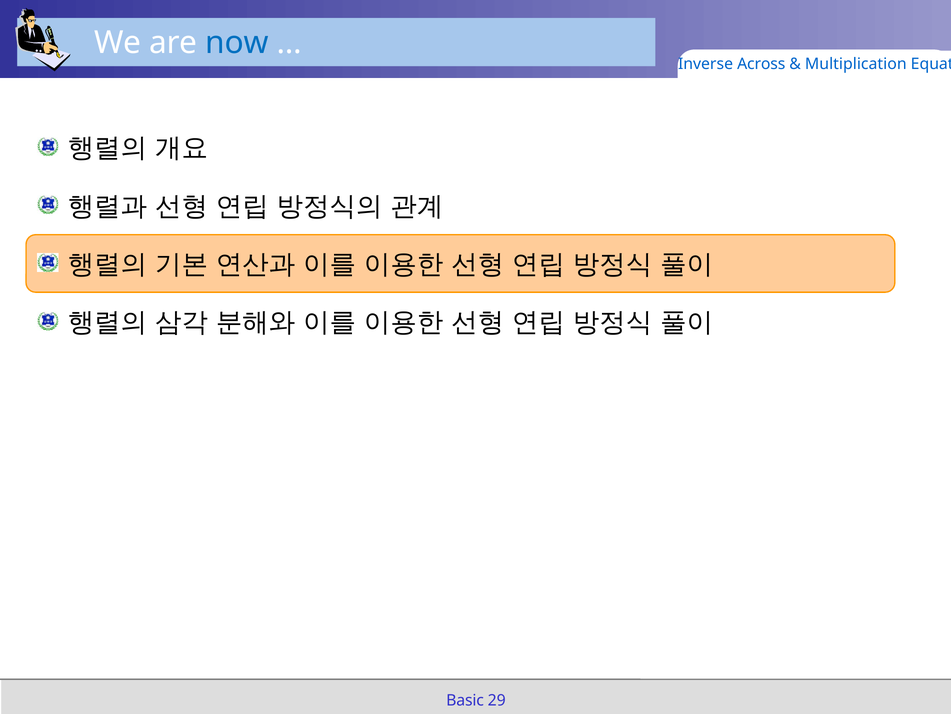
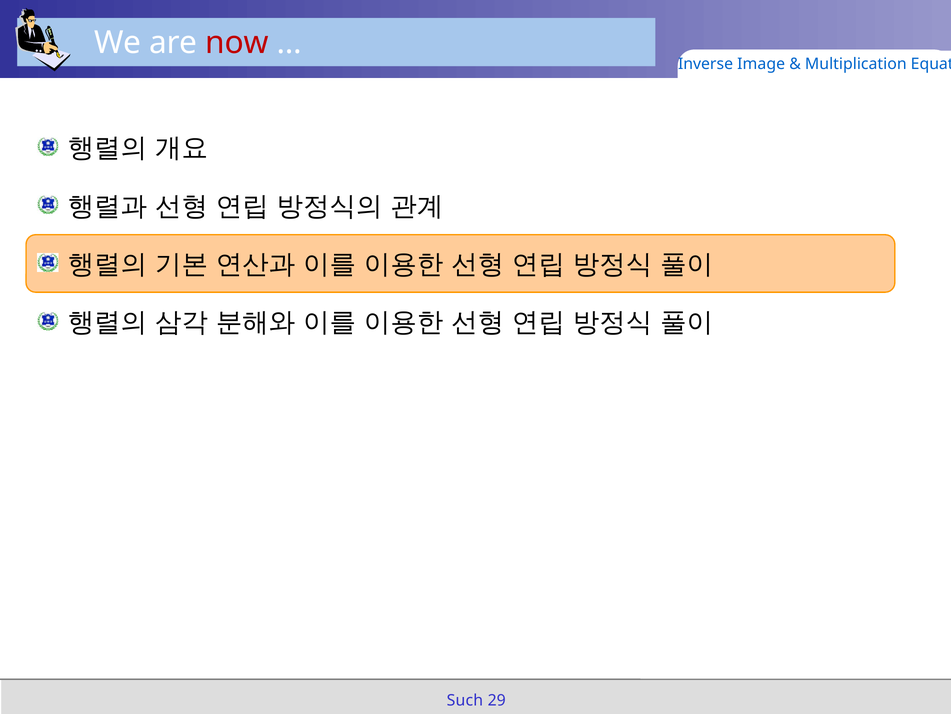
now colour: blue -> red
Across: Across -> Image
Basic: Basic -> Such
